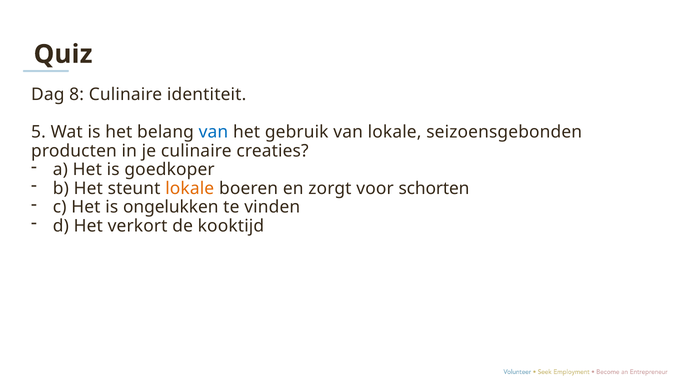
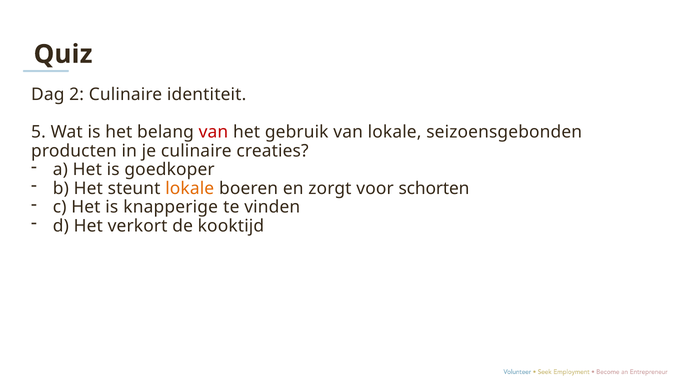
8: 8 -> 2
van at (213, 132) colour: blue -> red
ongelukken: ongelukken -> knapperige
